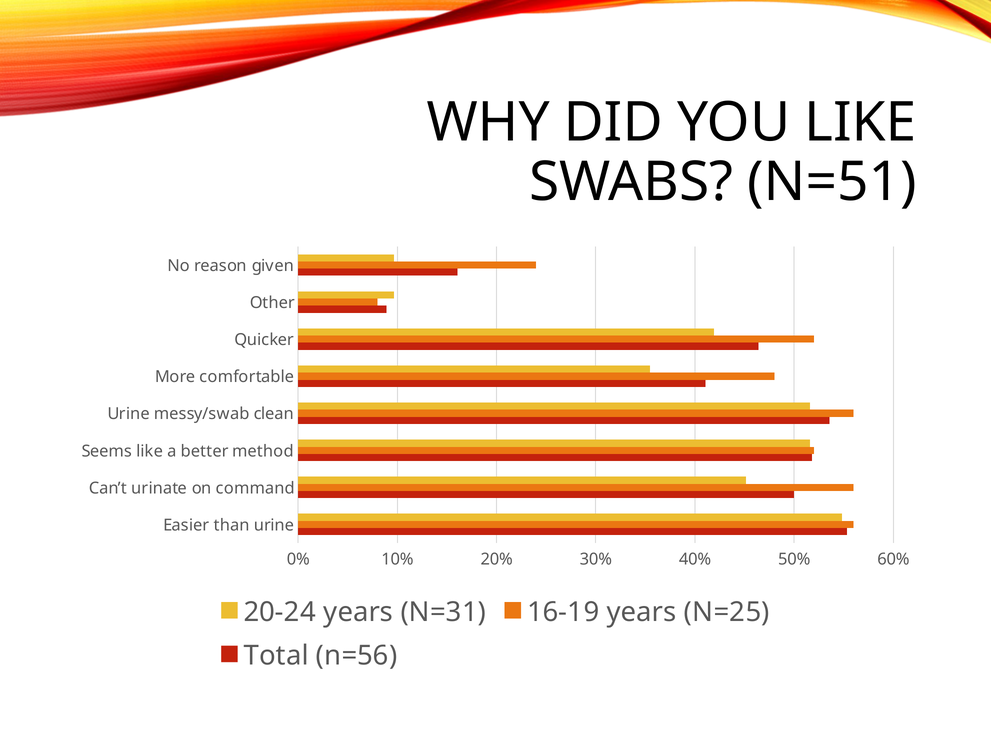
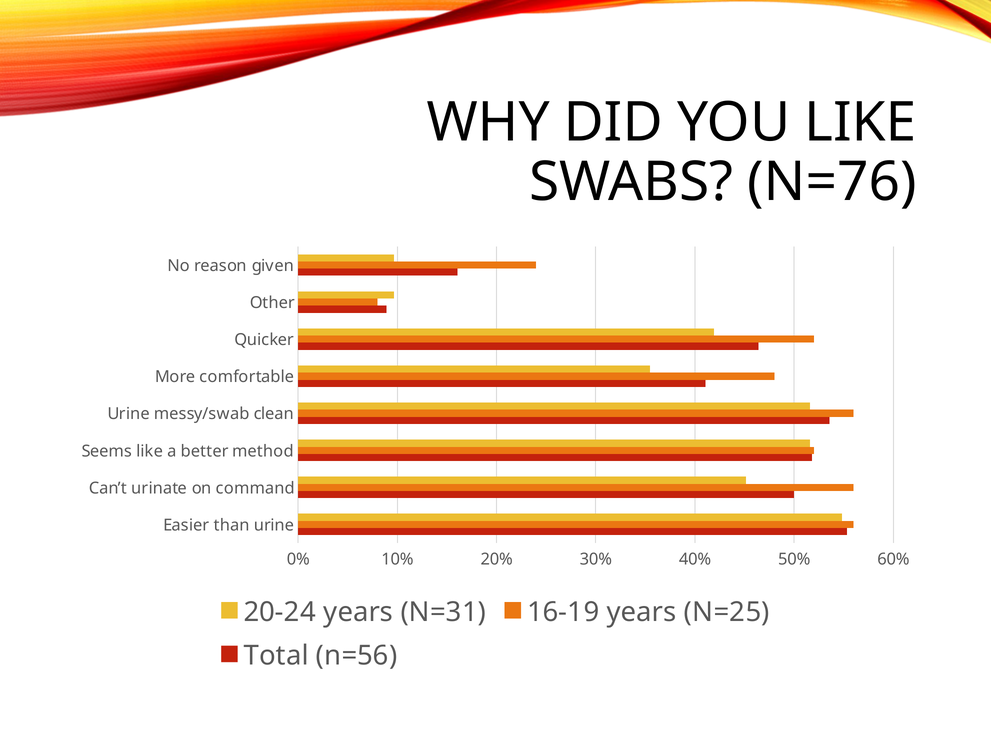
N=51: N=51 -> N=76
